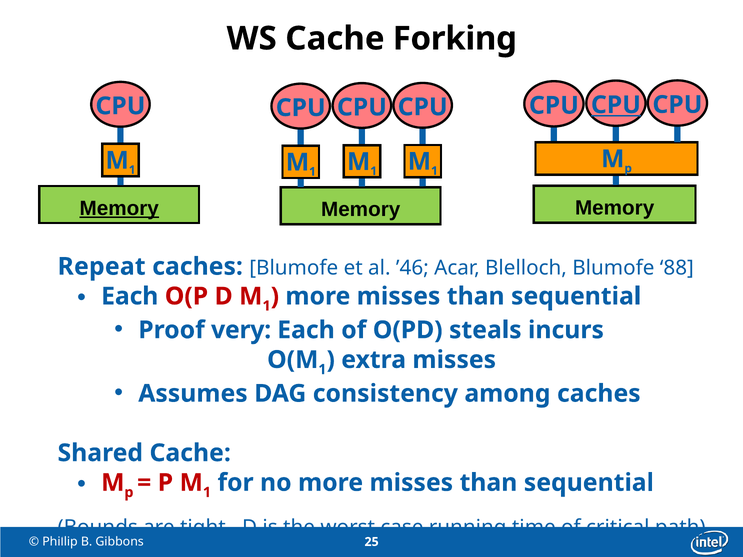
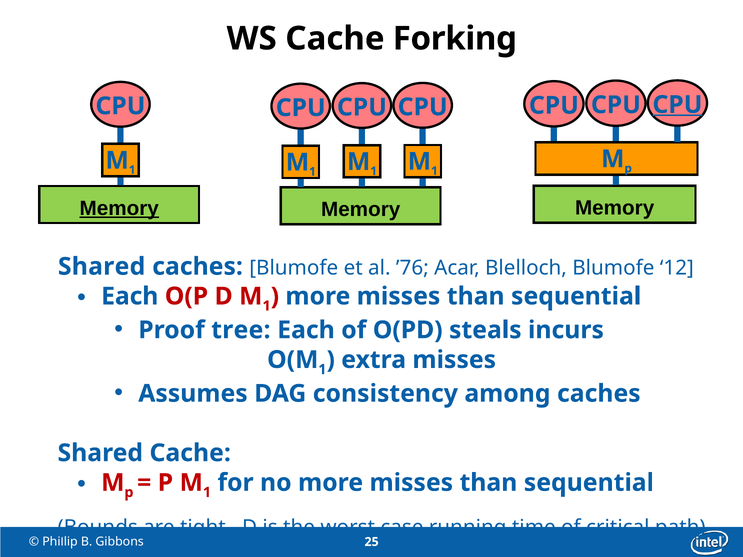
CPU at (677, 105) underline: none -> present
CPU at (616, 105) underline: present -> none
Repeat at (102, 267): Repeat -> Shared
’46: ’46 -> ’76
88: 88 -> 12
very: very -> tree
